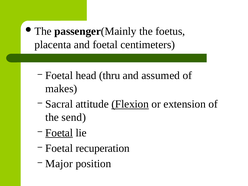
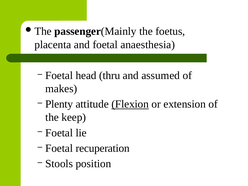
centimeters: centimeters -> anaesthesia
Sacral: Sacral -> Plenty
send: send -> keep
Foetal at (59, 133) underline: present -> none
Major: Major -> Stools
